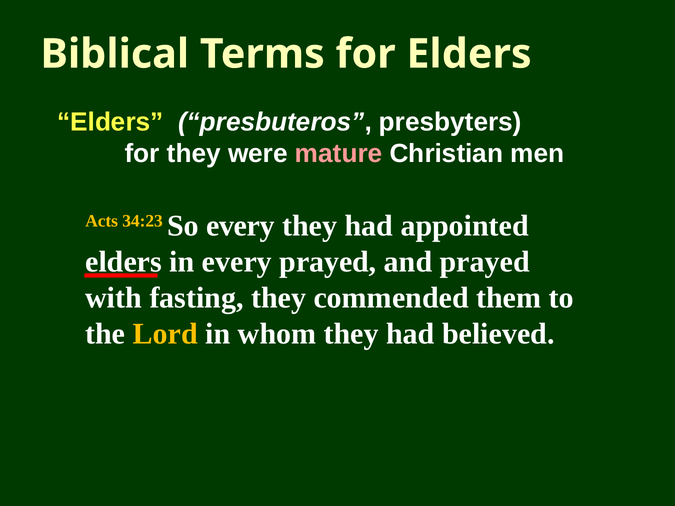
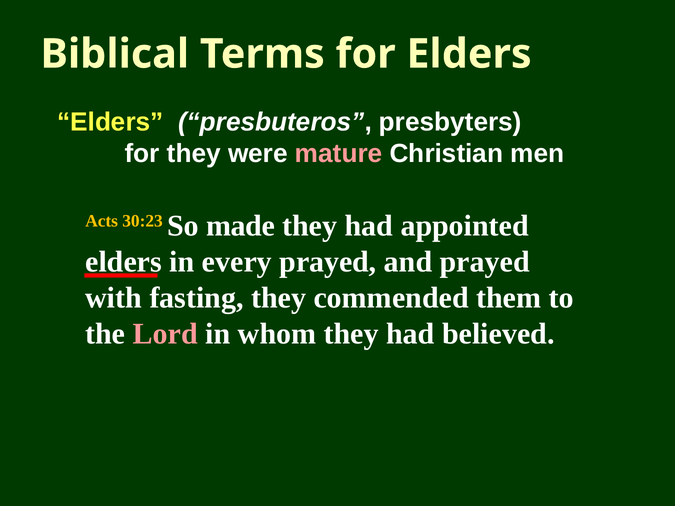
34:23: 34:23 -> 30:23
So every: every -> made
Lord colour: yellow -> pink
